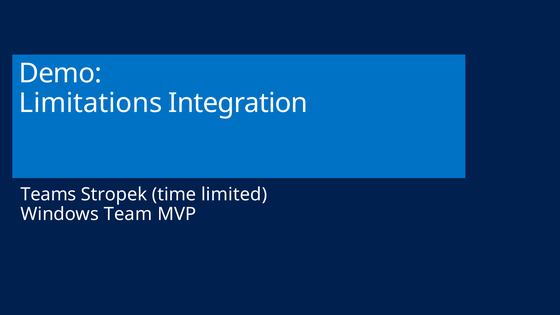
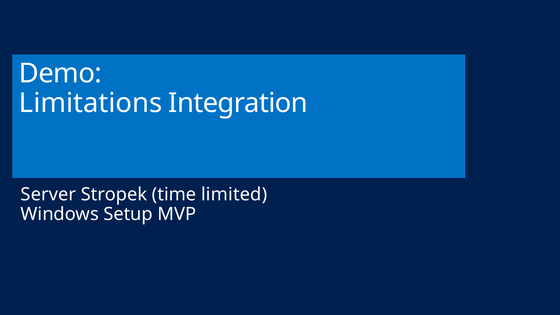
Teams: Teams -> Server
Team: Team -> Setup
